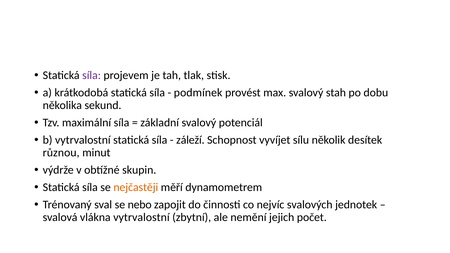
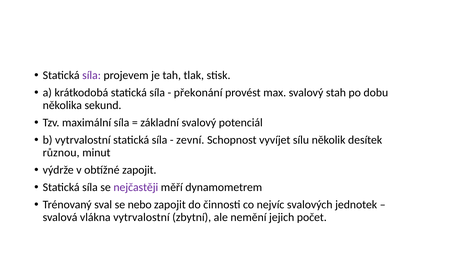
podmínek: podmínek -> překonání
záleží: záleží -> zevní
obtížné skupin: skupin -> zapojit
nejčastěji colour: orange -> purple
